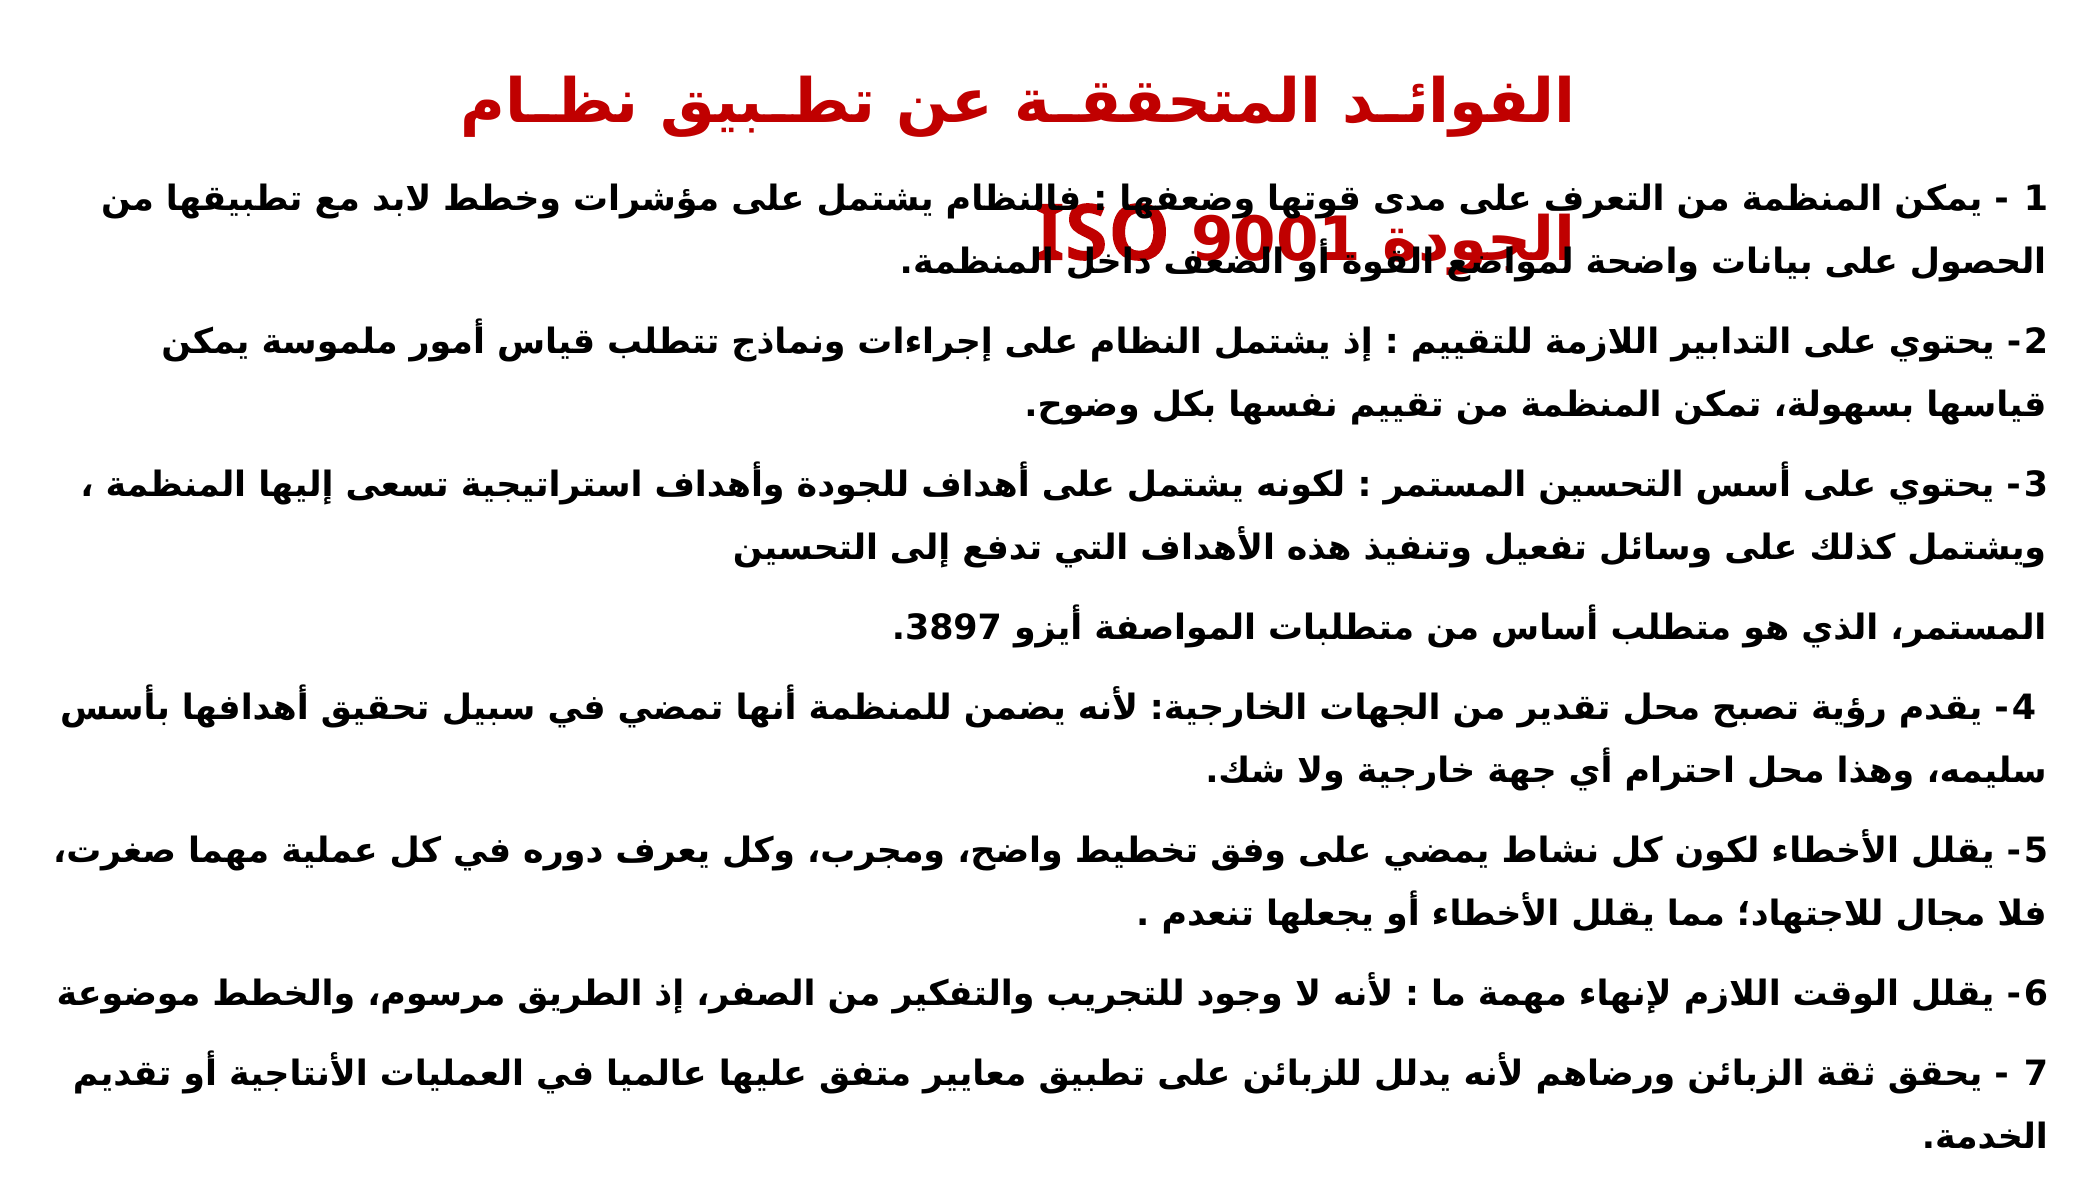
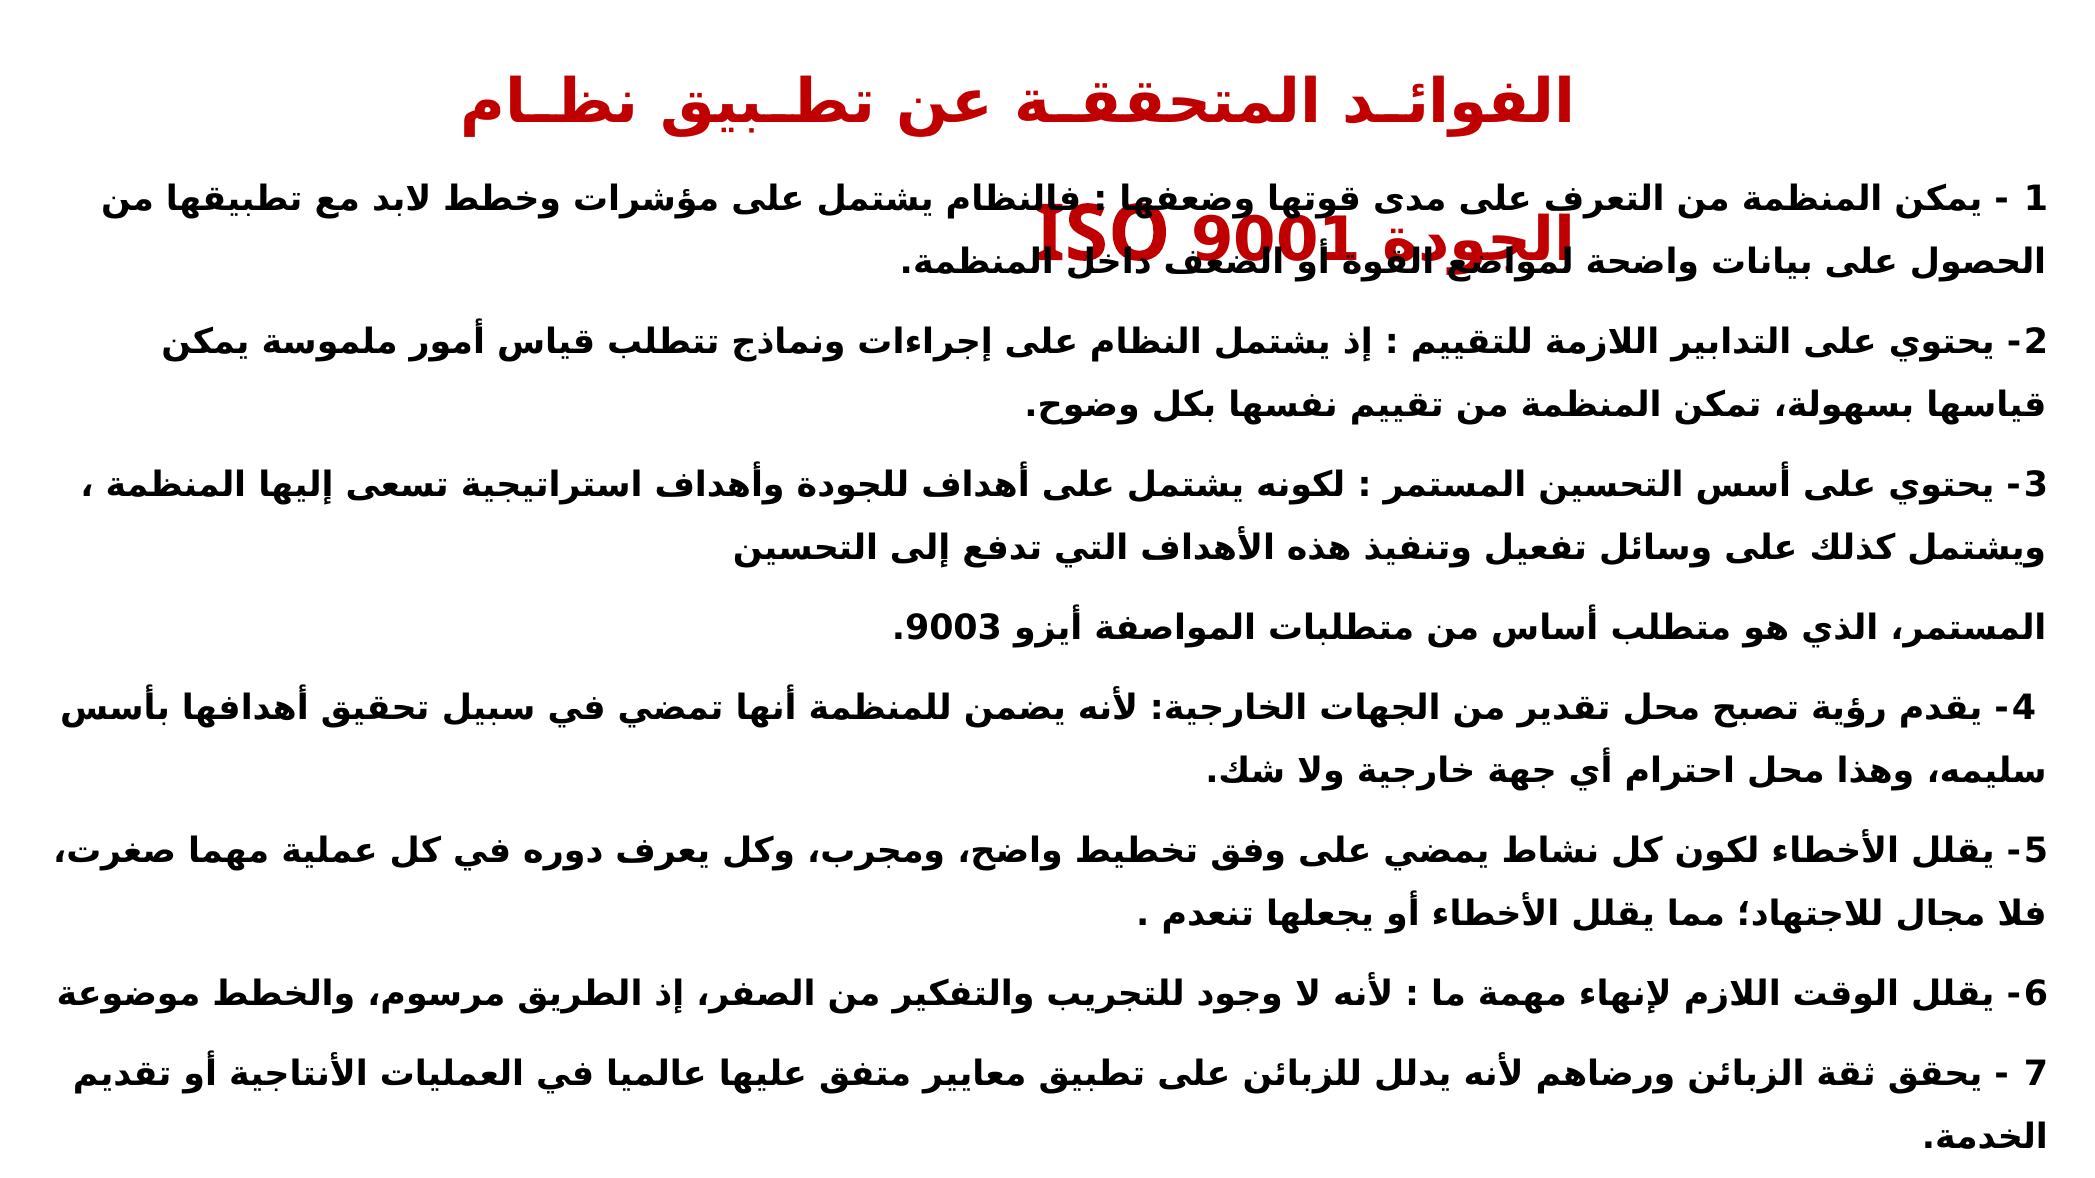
3897: 3897 -> 9003
